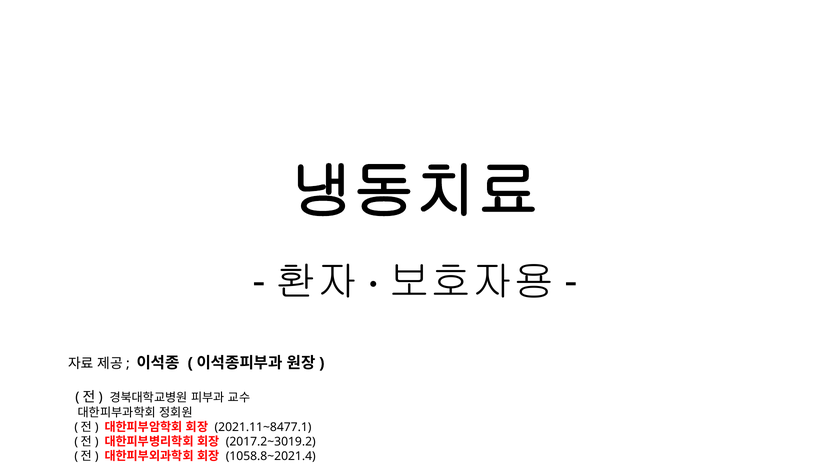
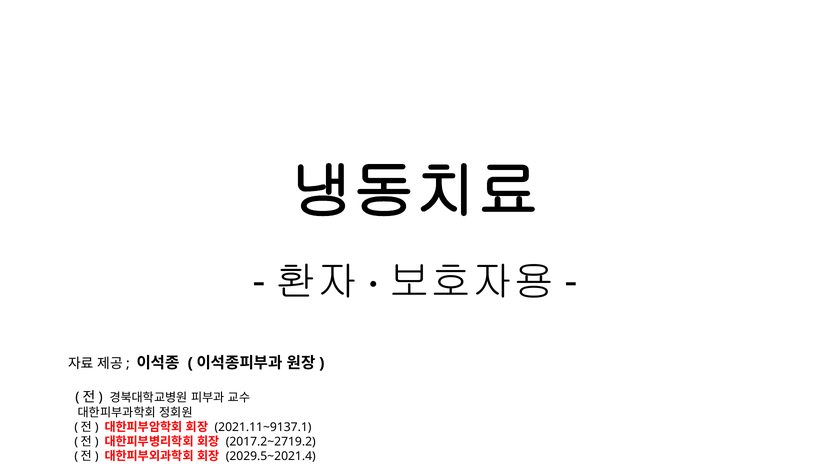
2021.11~8477.1: 2021.11~8477.1 -> 2021.11~9137.1
2017.2~3019.2: 2017.2~3019.2 -> 2017.2~2719.2
1058.8~2021.4: 1058.8~2021.4 -> 2029.5~2021.4
